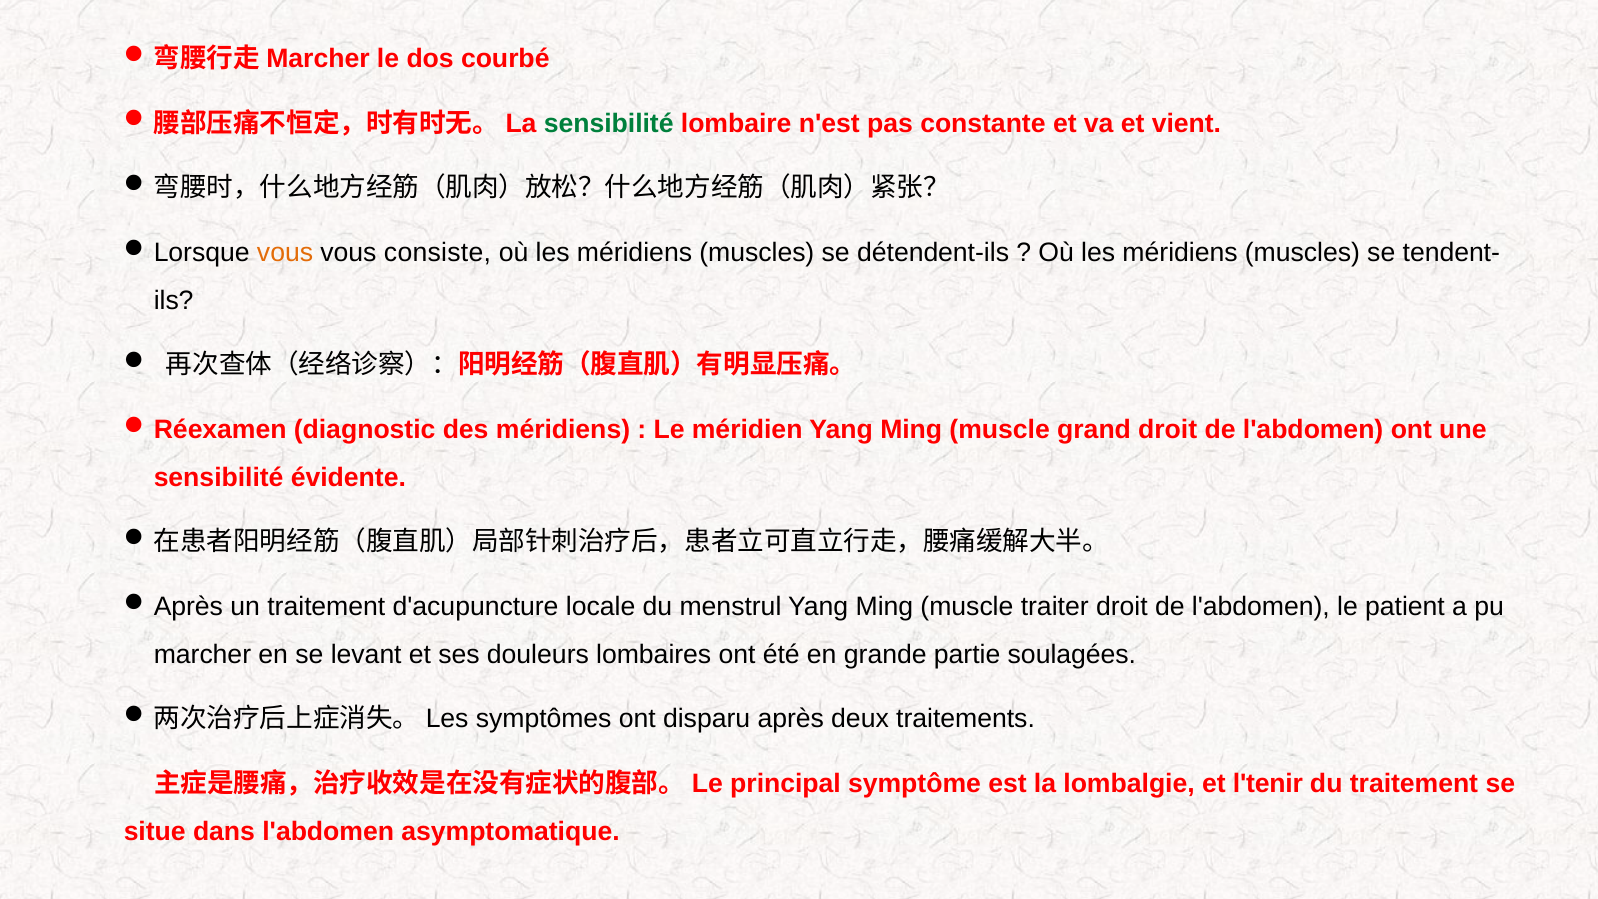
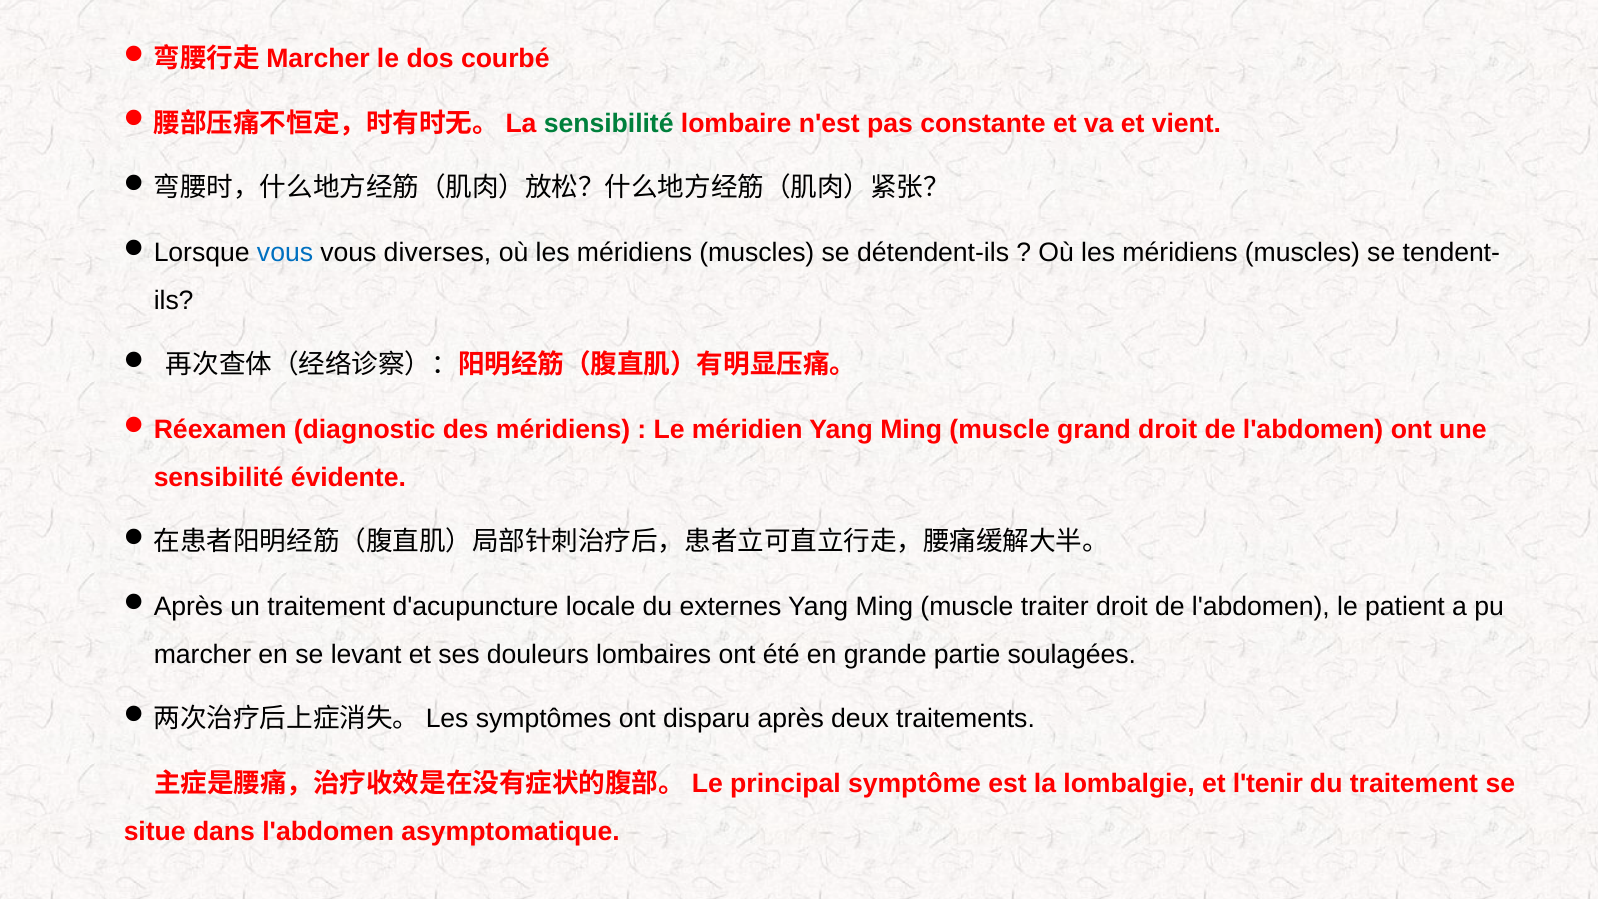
vous at (285, 253) colour: orange -> blue
consiste: consiste -> diverses
menstrul: menstrul -> externes
